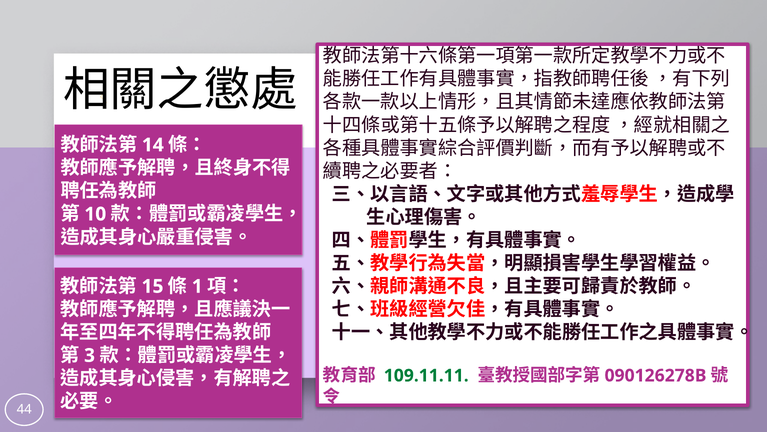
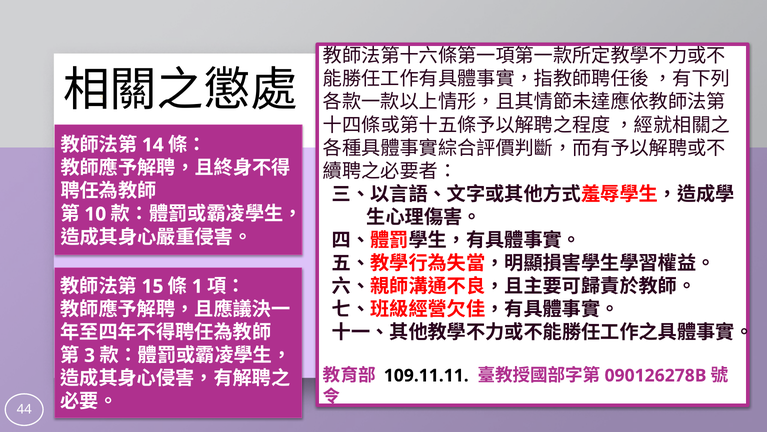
109.11.11 colour: green -> black
